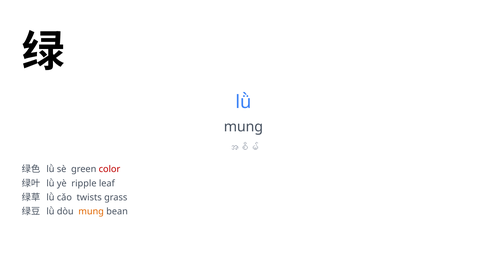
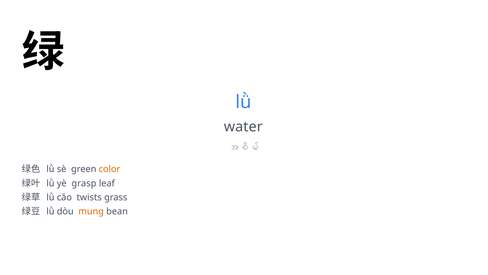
mung at (243, 127): mung -> water
color colour: red -> orange
ripple: ripple -> grasp
